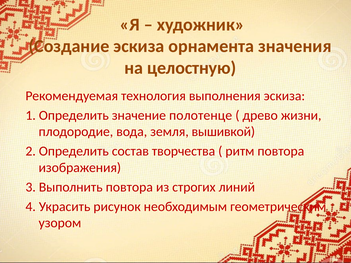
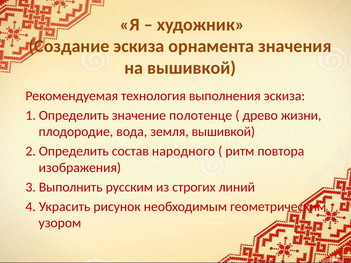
на целостную: целостную -> вышивкой
творчества: творчества -> народного
Выполнить повтора: повтора -> русским
